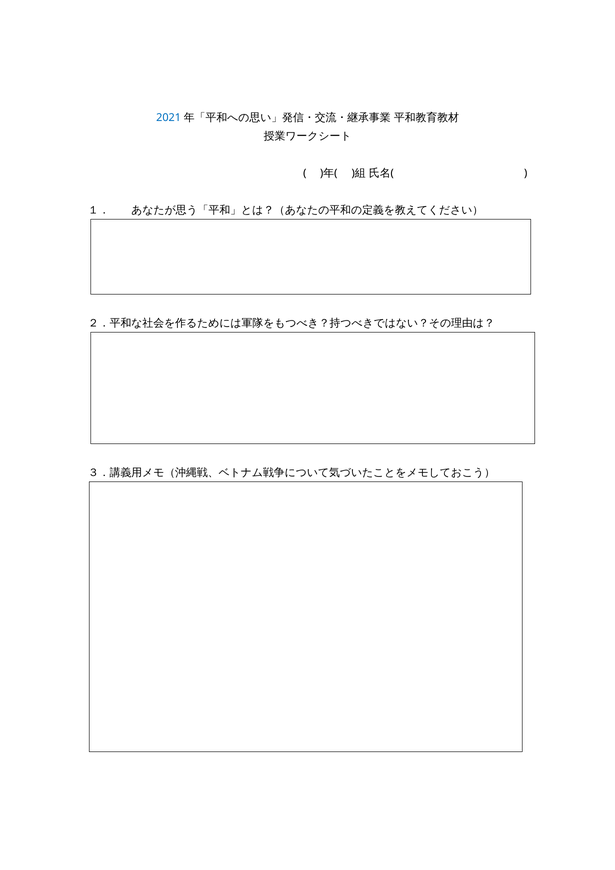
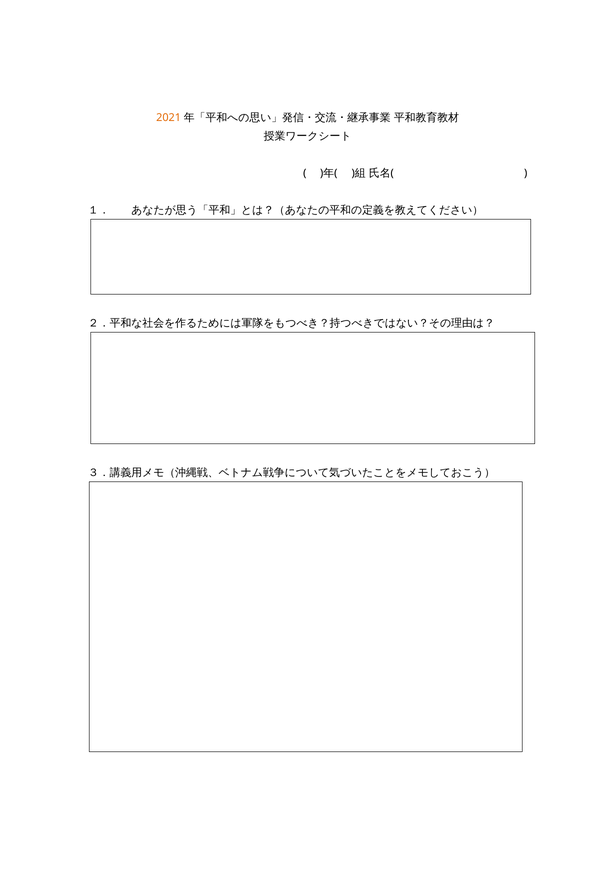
2021 colour: blue -> orange
